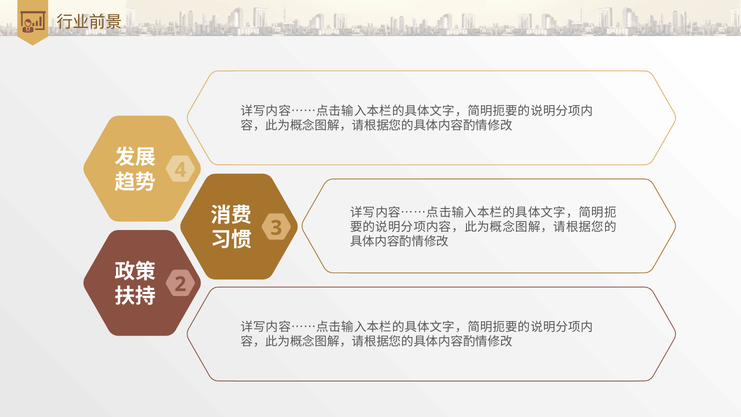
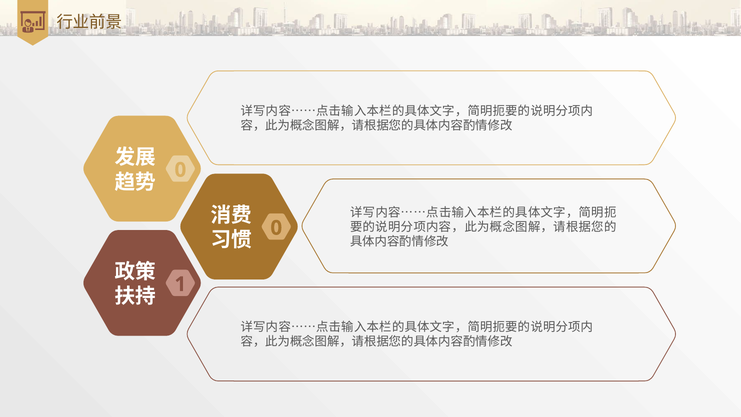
4 at (180, 170): 4 -> 0
3 at (276, 228): 3 -> 0
2: 2 -> 1
